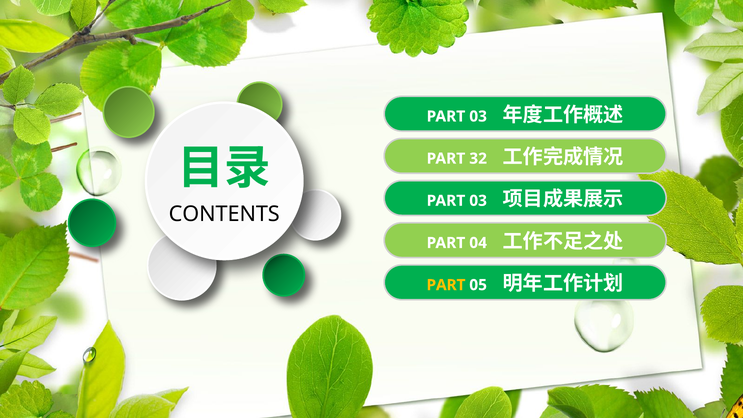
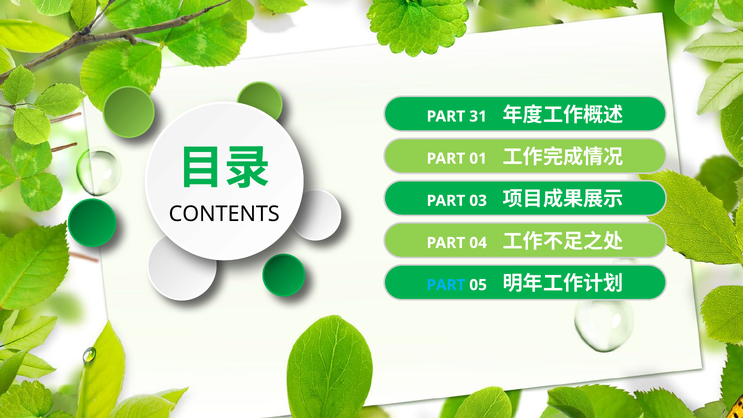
03 at (478, 116): 03 -> 31
32: 32 -> 01
PART at (446, 285) colour: yellow -> light blue
